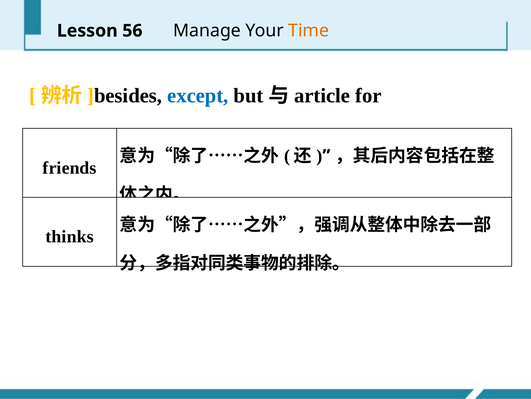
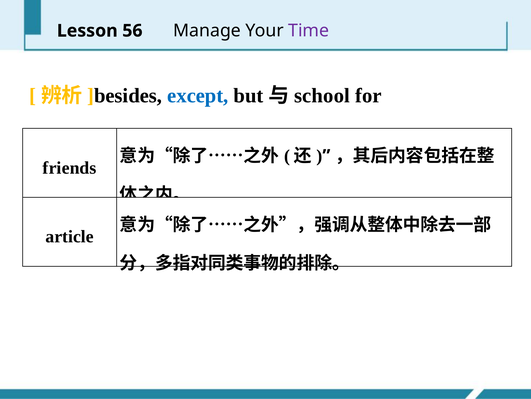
Time colour: orange -> purple
article: article -> school
thinks: thinks -> article
